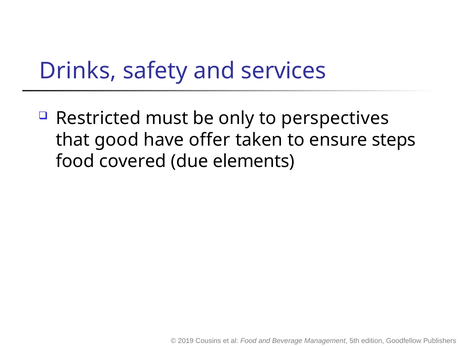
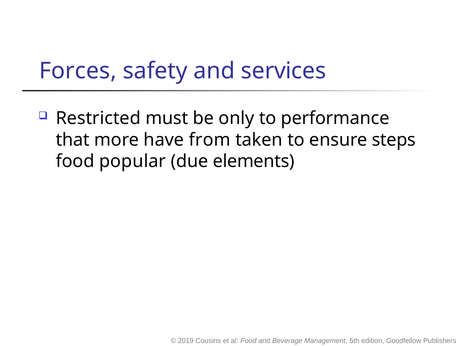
Drinks: Drinks -> Forces
perspectives: perspectives -> performance
good: good -> more
offer: offer -> from
covered: covered -> popular
